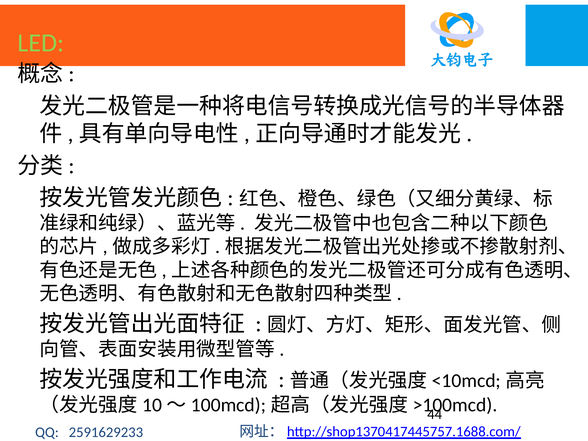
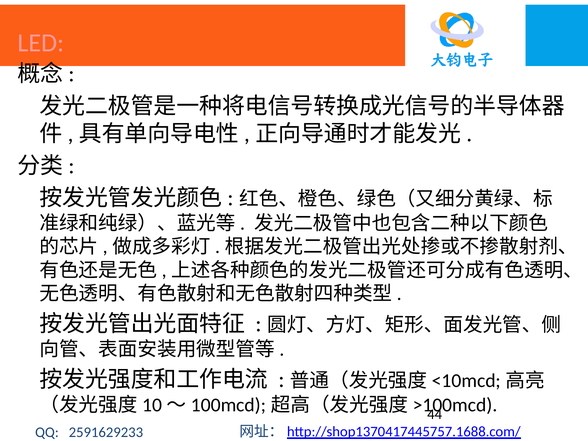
LED colour: light green -> pink
